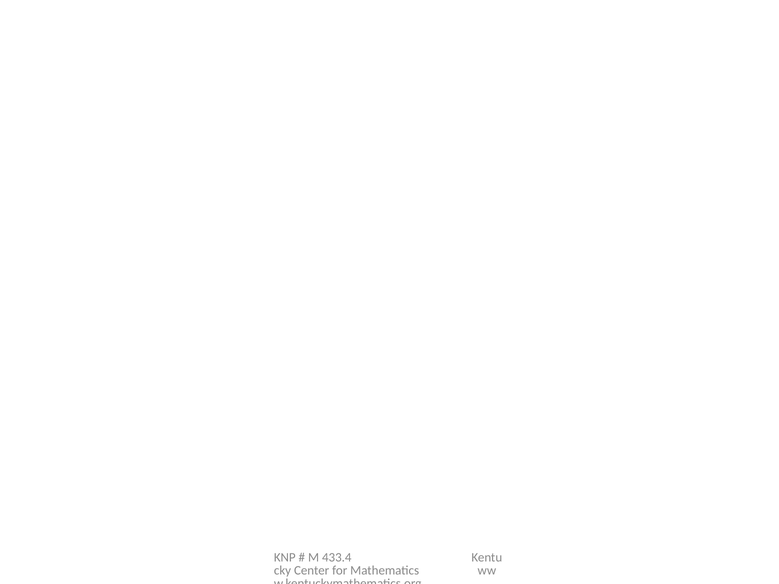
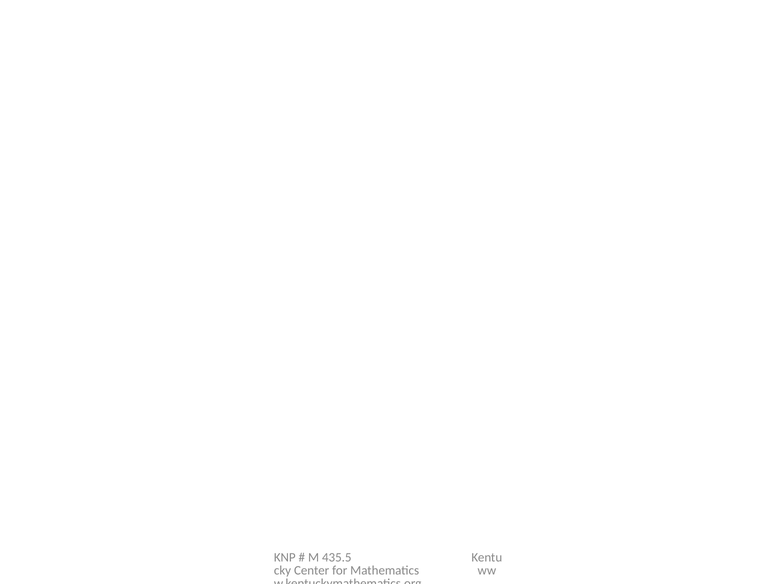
433.4: 433.4 -> 435.5
